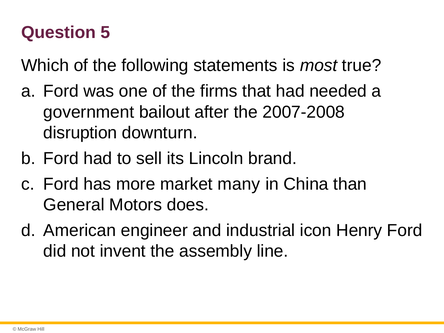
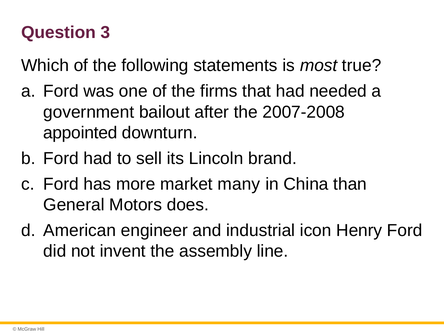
5: 5 -> 3
disruption: disruption -> appointed
